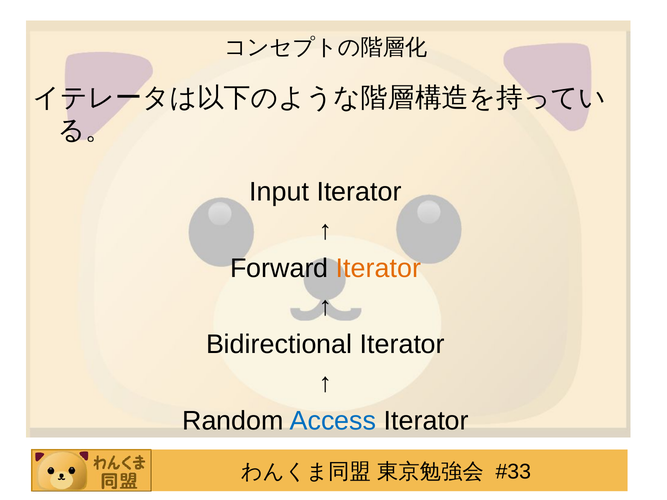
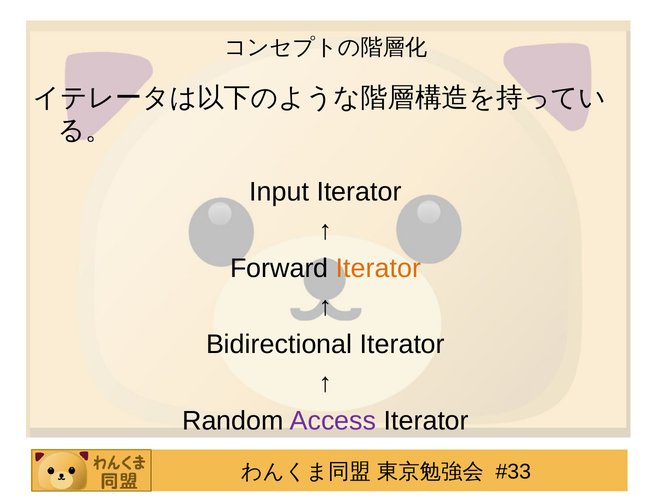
Access colour: blue -> purple
